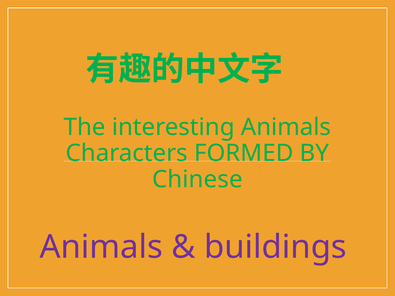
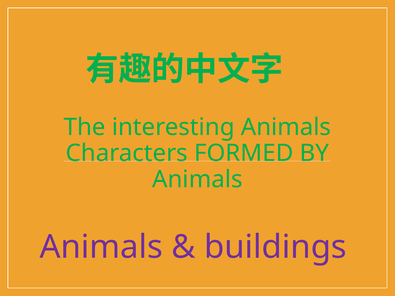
Chinese at (197, 179): Chinese -> Animals
